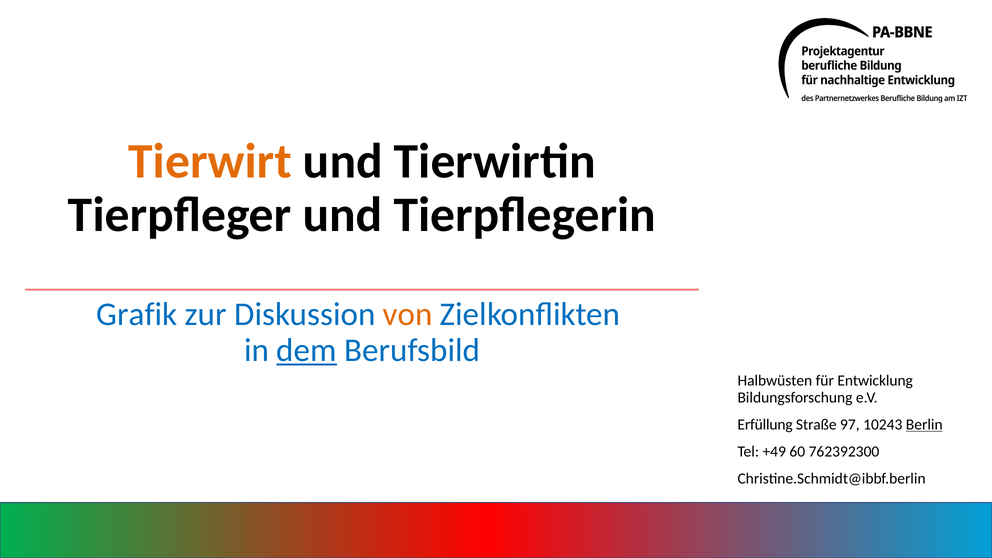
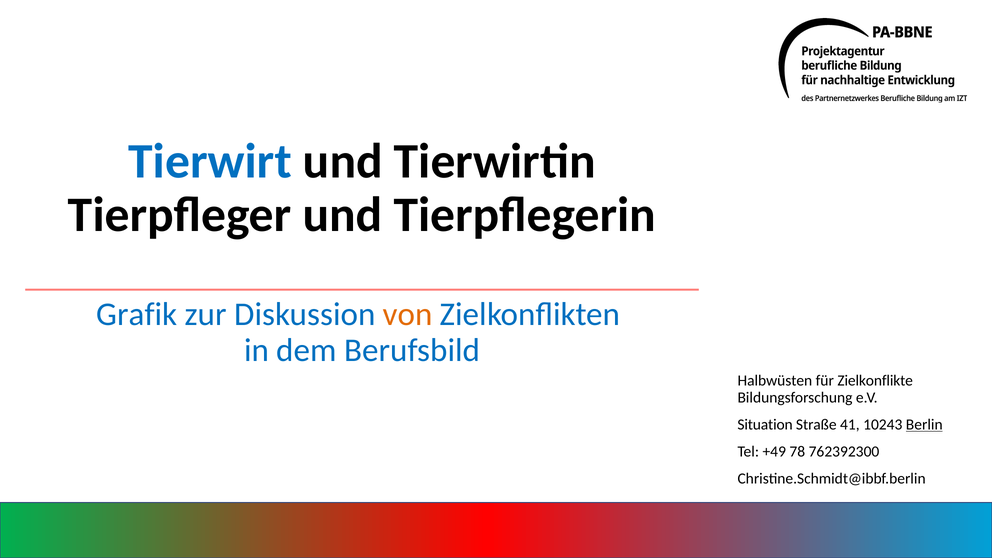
Tierwirt colour: orange -> blue
dem underline: present -> none
Entwicklung: Entwicklung -> Zielkonflikte
Erfüllung: Erfüllung -> Situation
97: 97 -> 41
60: 60 -> 78
